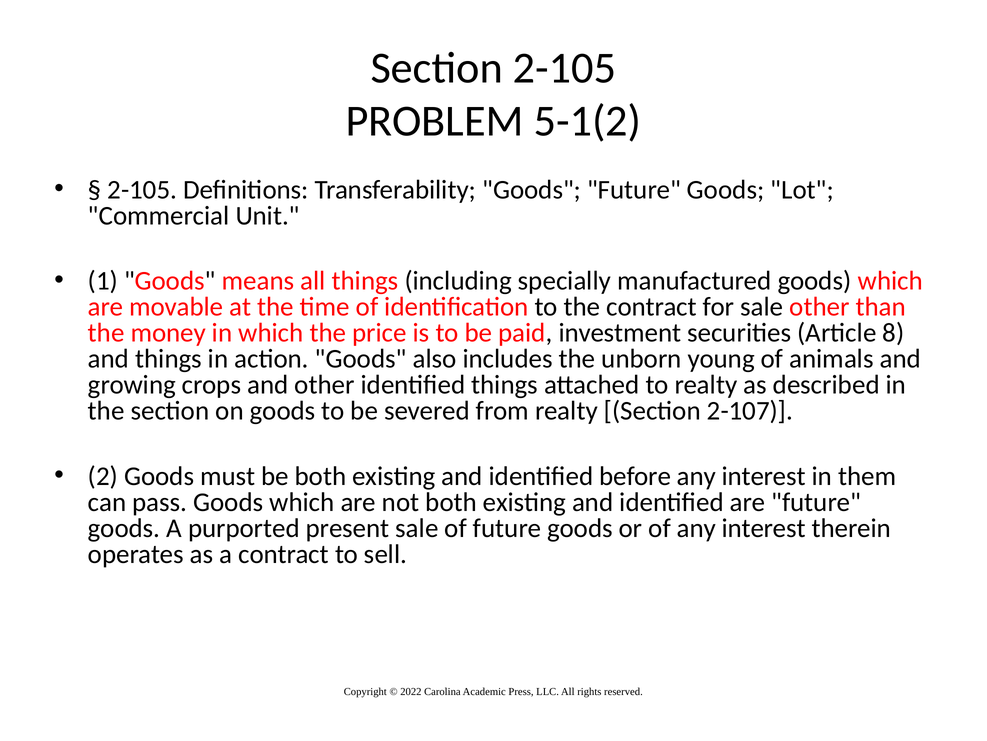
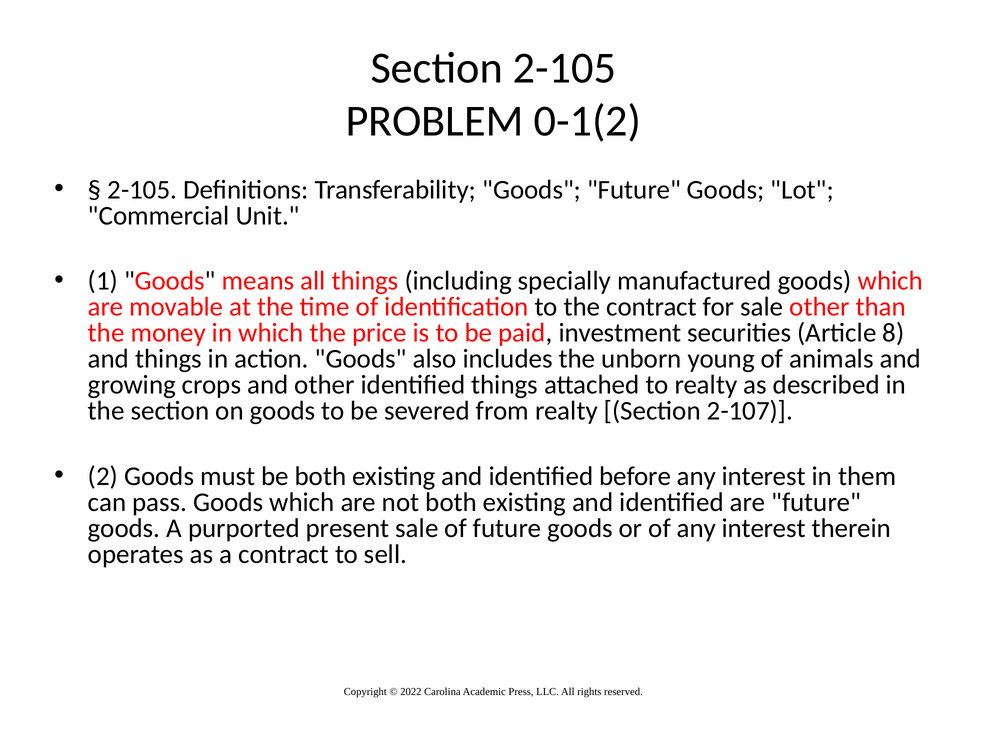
5-1(2: 5-1(2 -> 0-1(2
